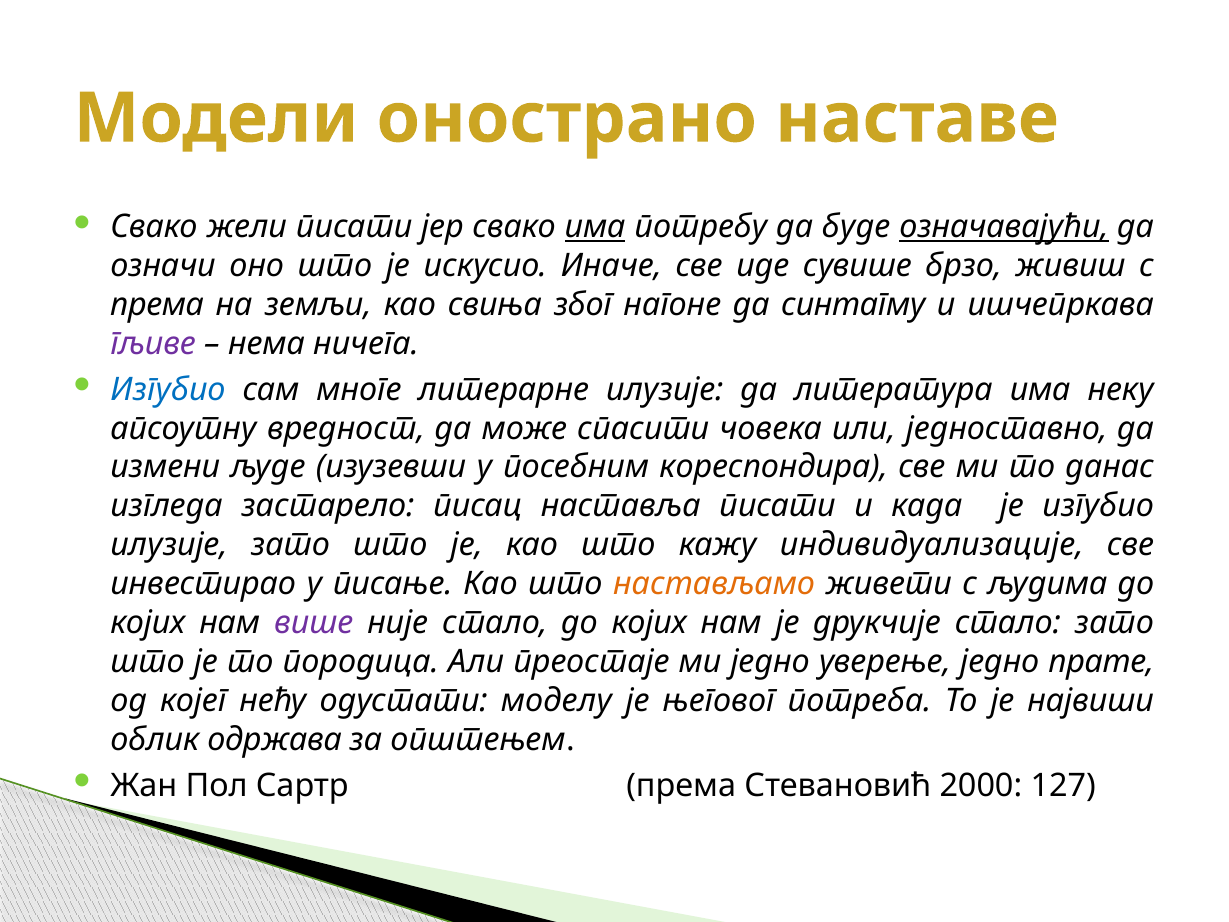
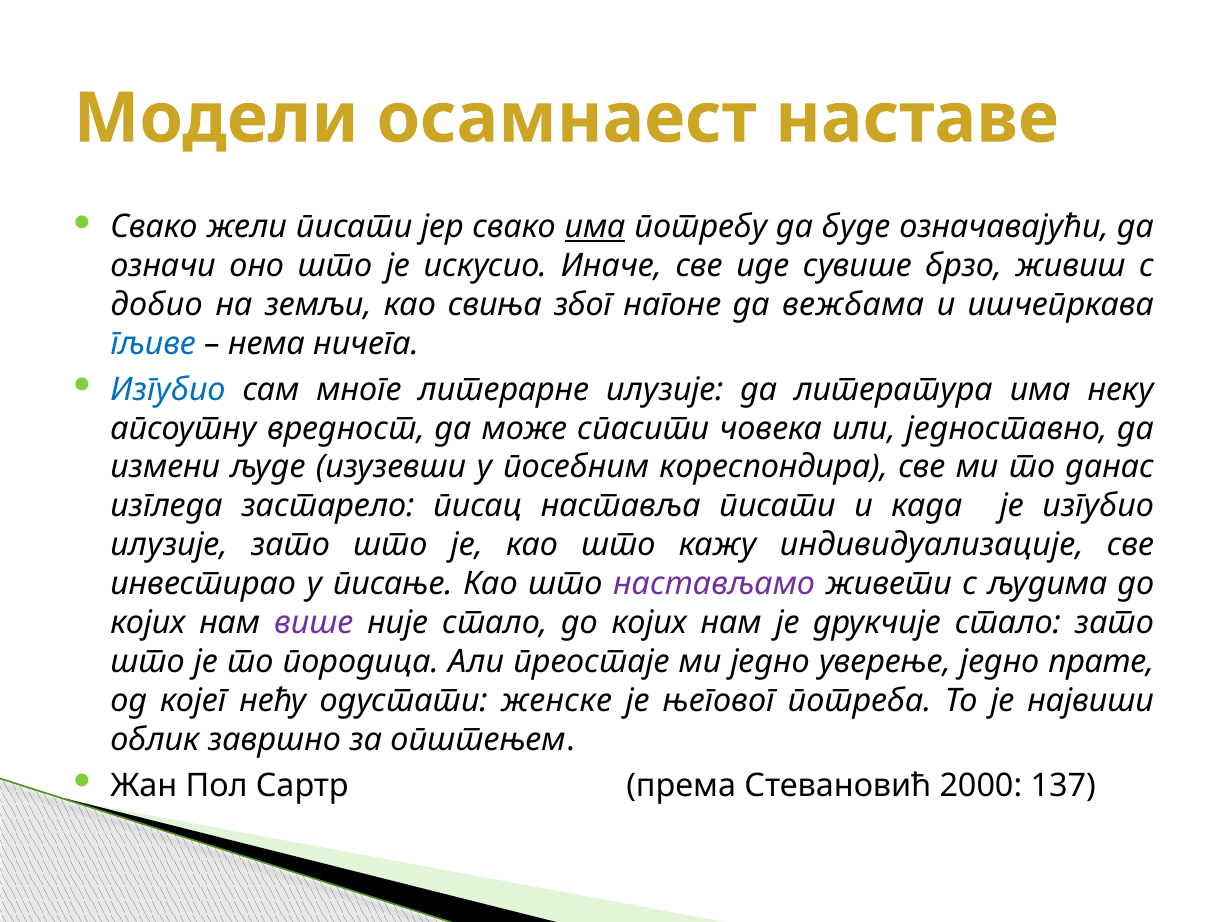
онострано: онострано -> осамнаест
означавајући underline: present -> none
према at (157, 305): према -> добио
синтагму: синтагму -> вежбама
гљиве colour: purple -> blue
настављамо colour: orange -> purple
моделу: моделу -> женске
одржава: одржава -> завршно
127: 127 -> 137
